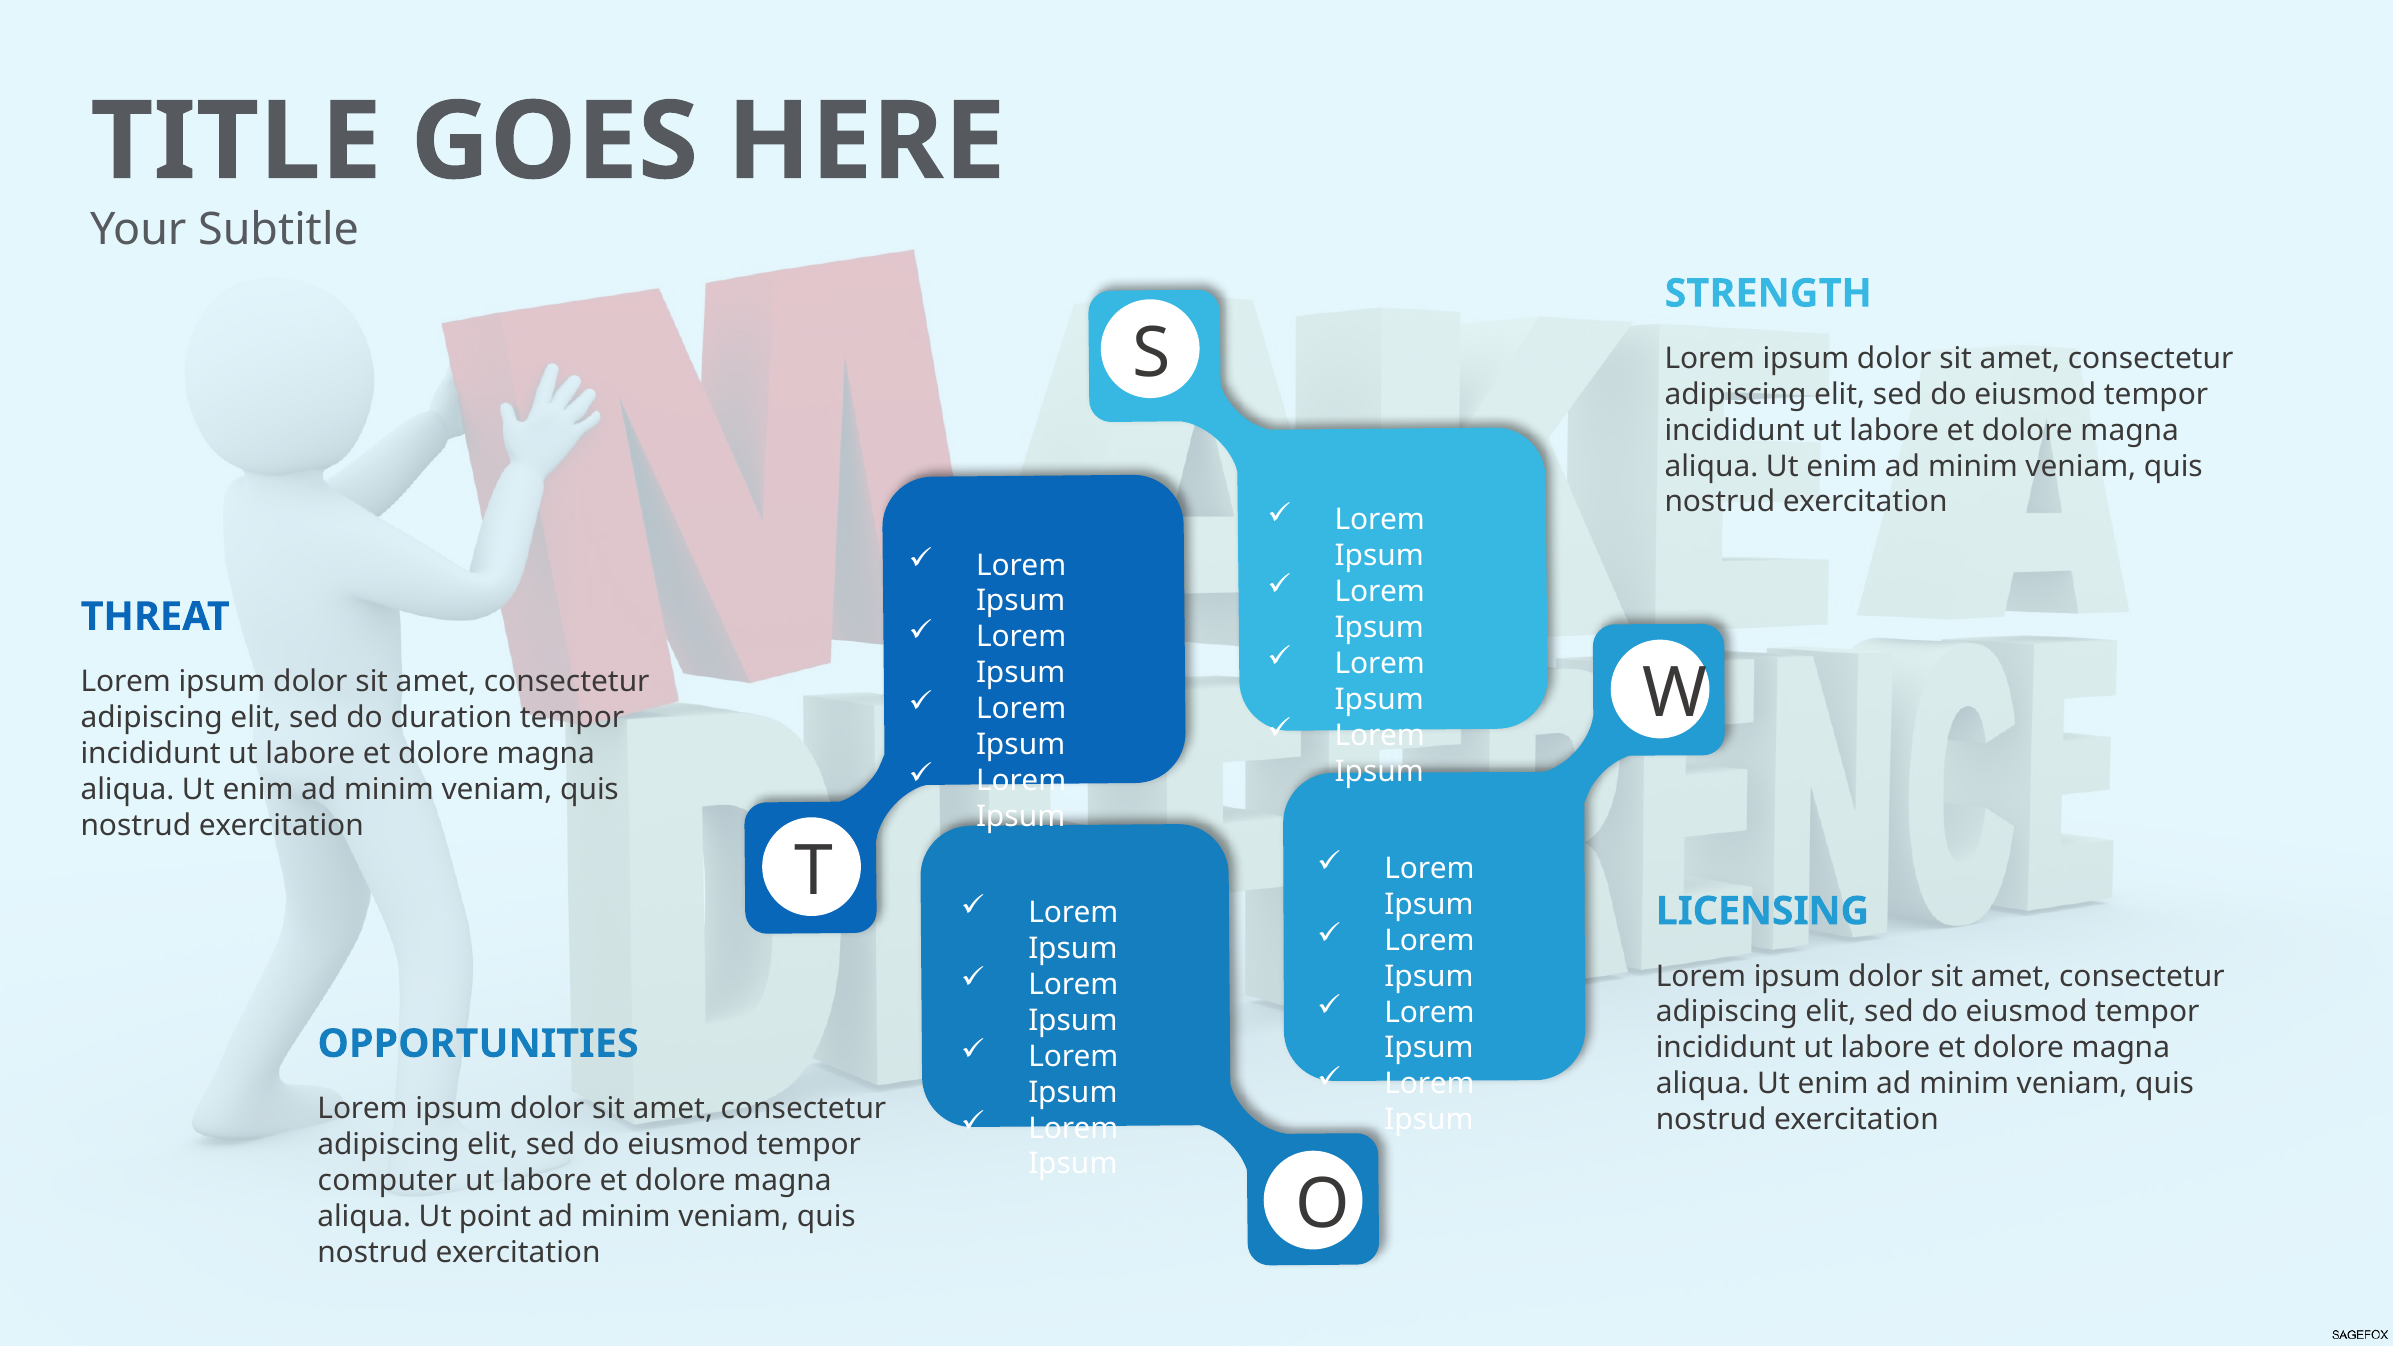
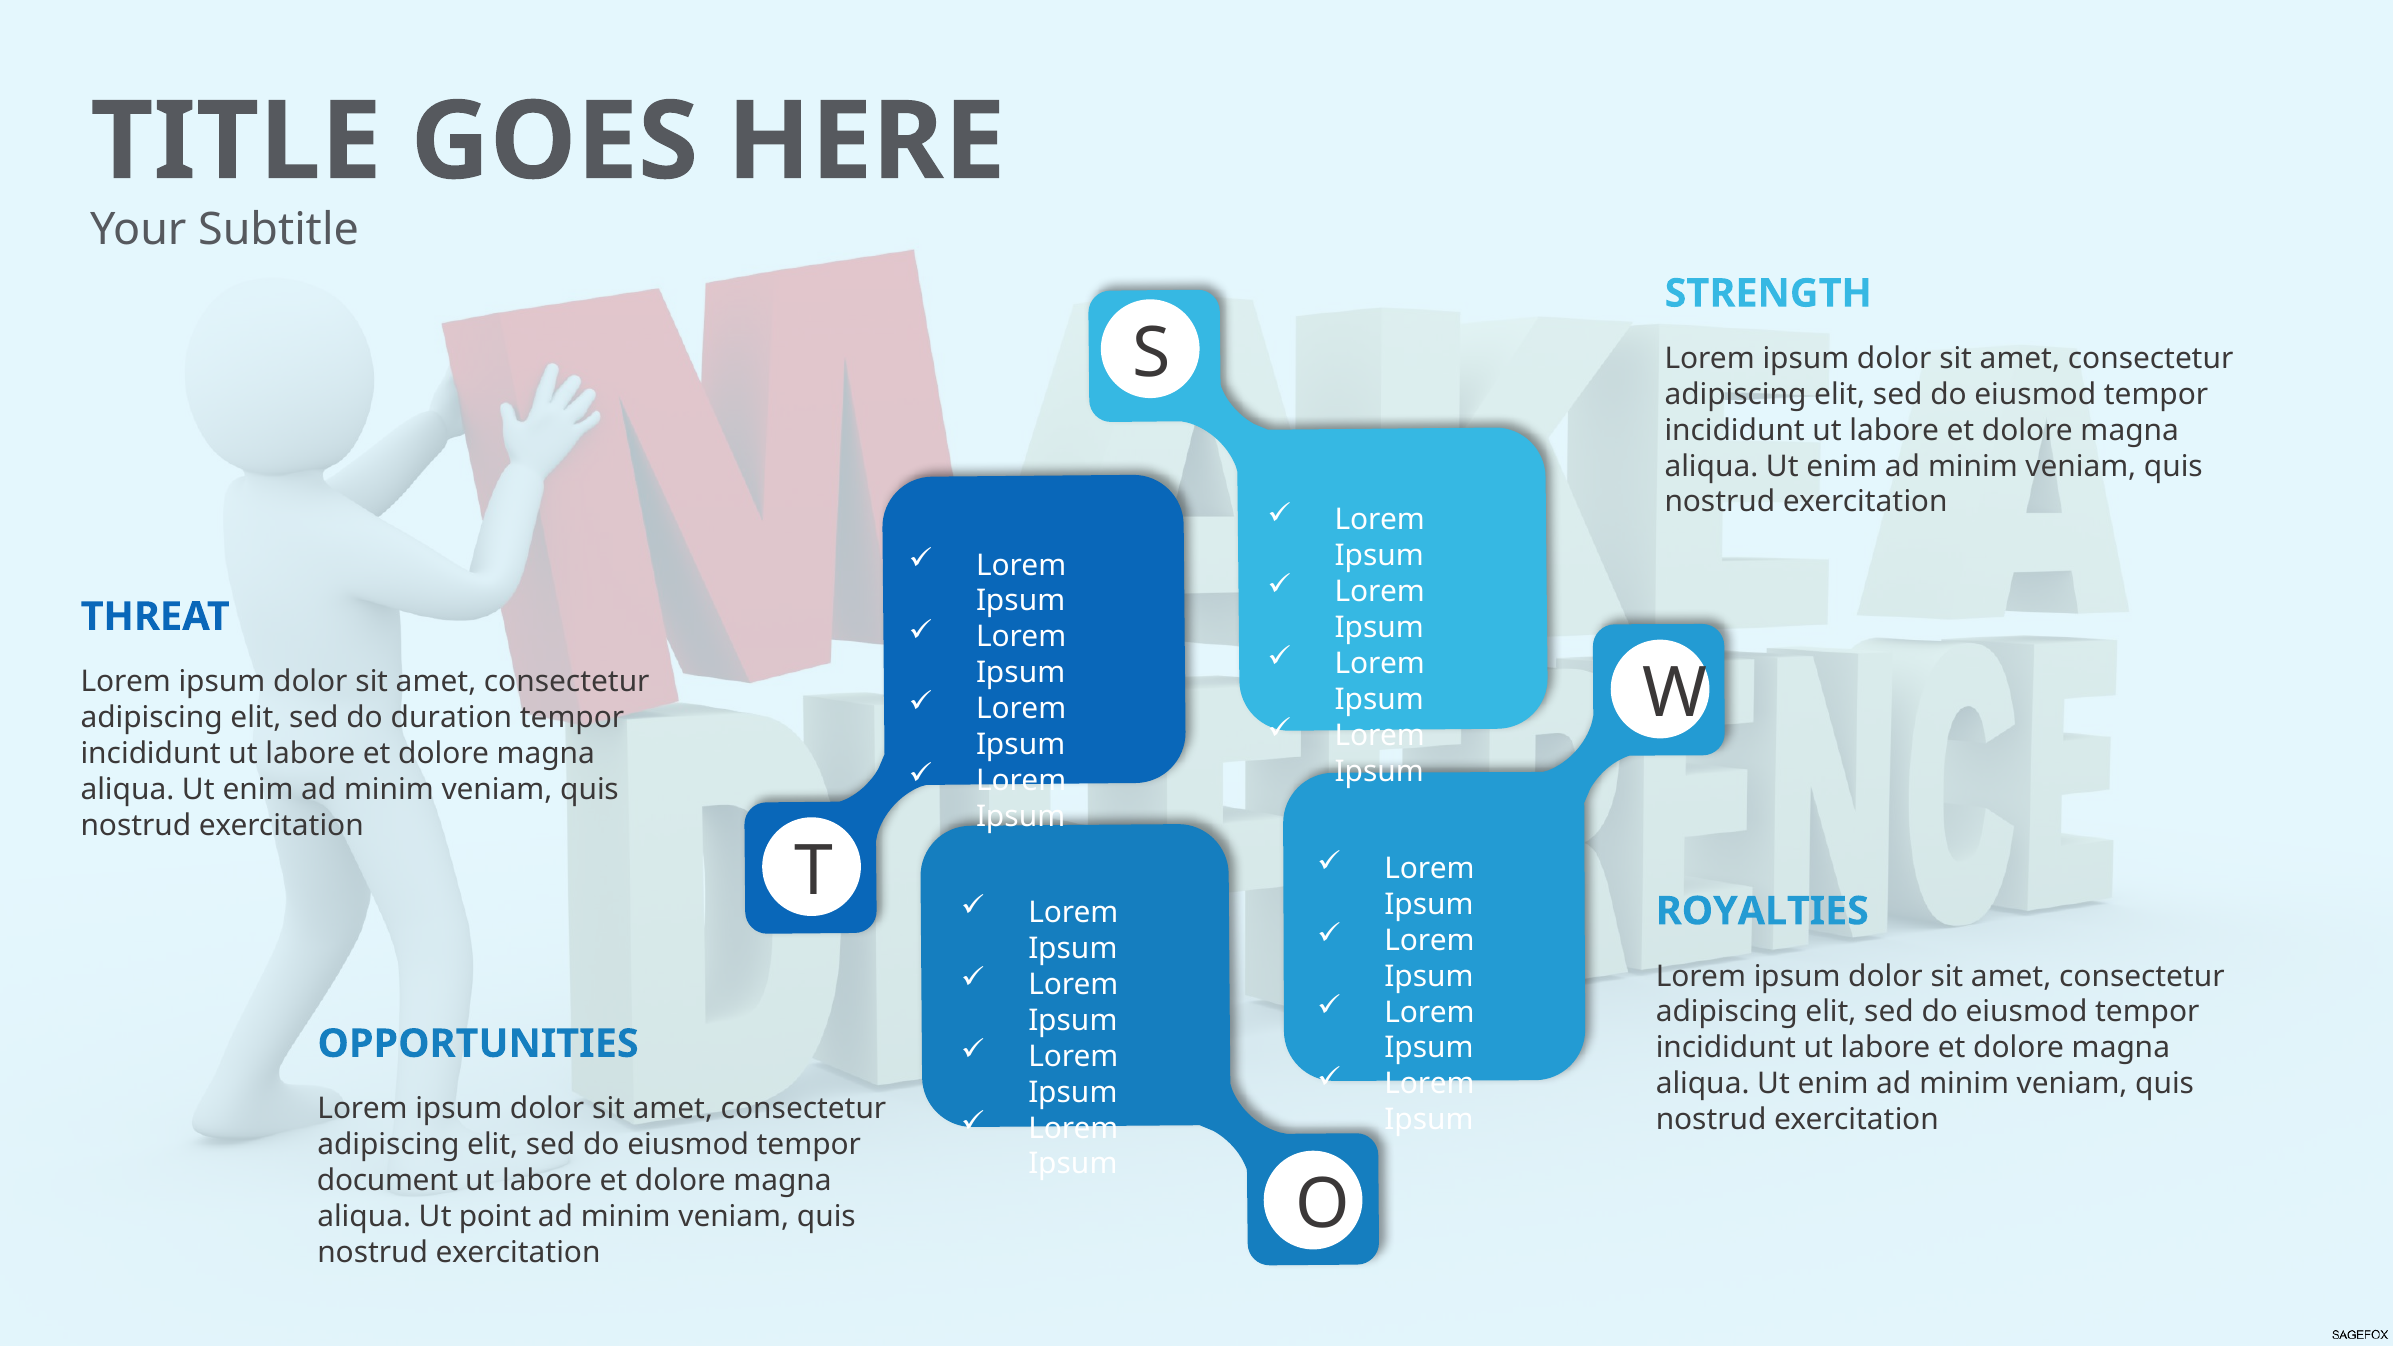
LICENSING: LICENSING -> ROYALTIES
computer: computer -> document
